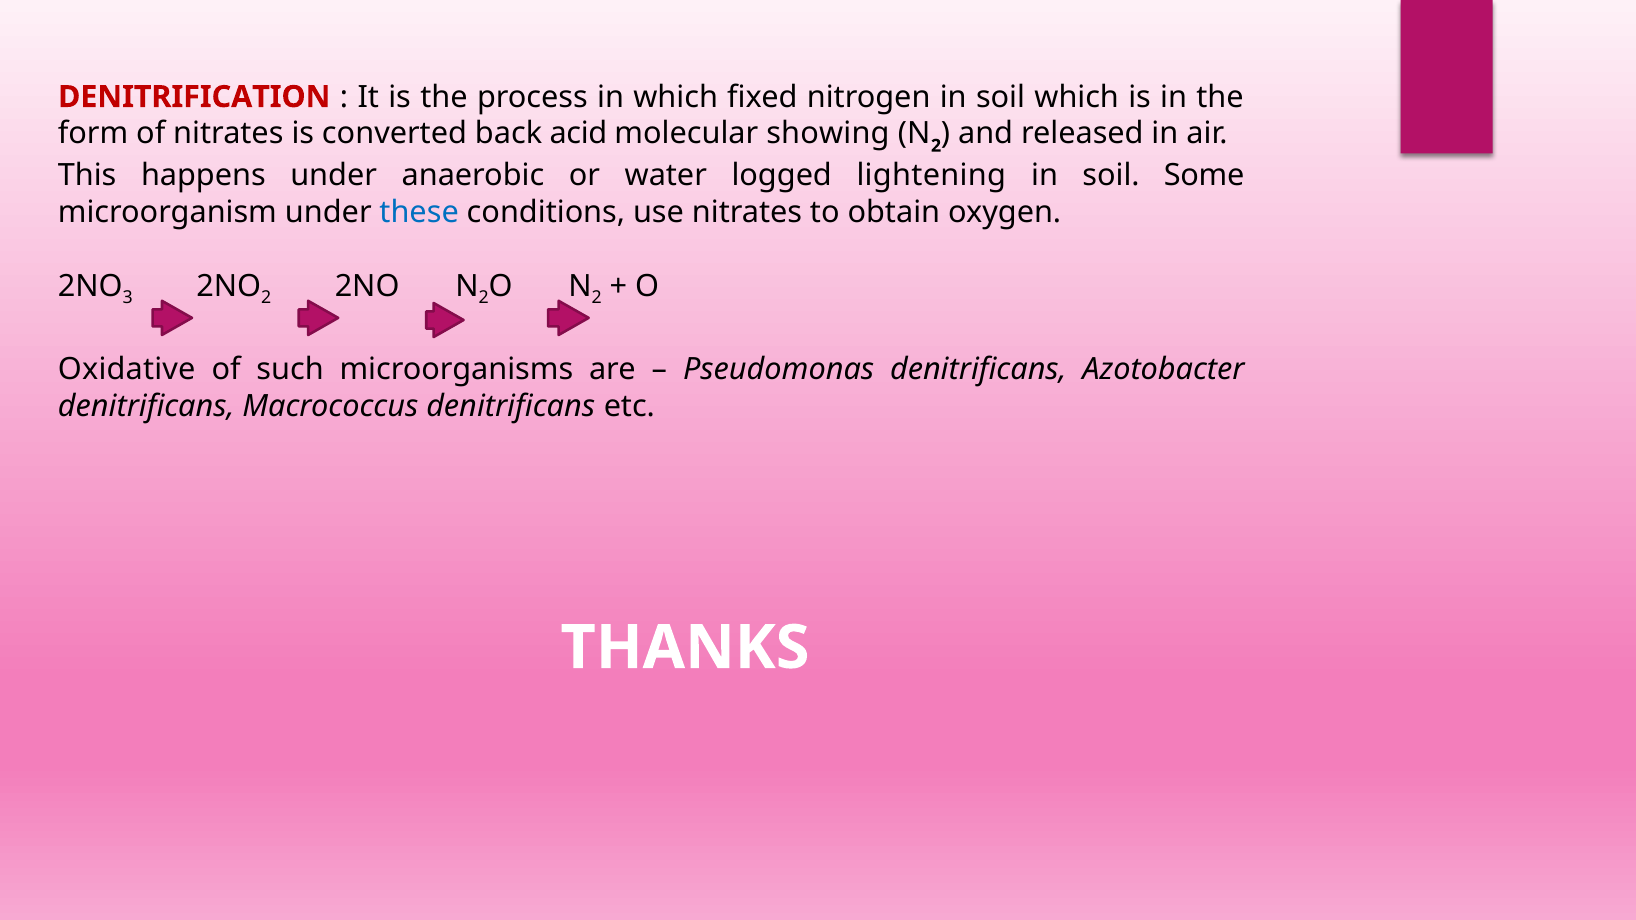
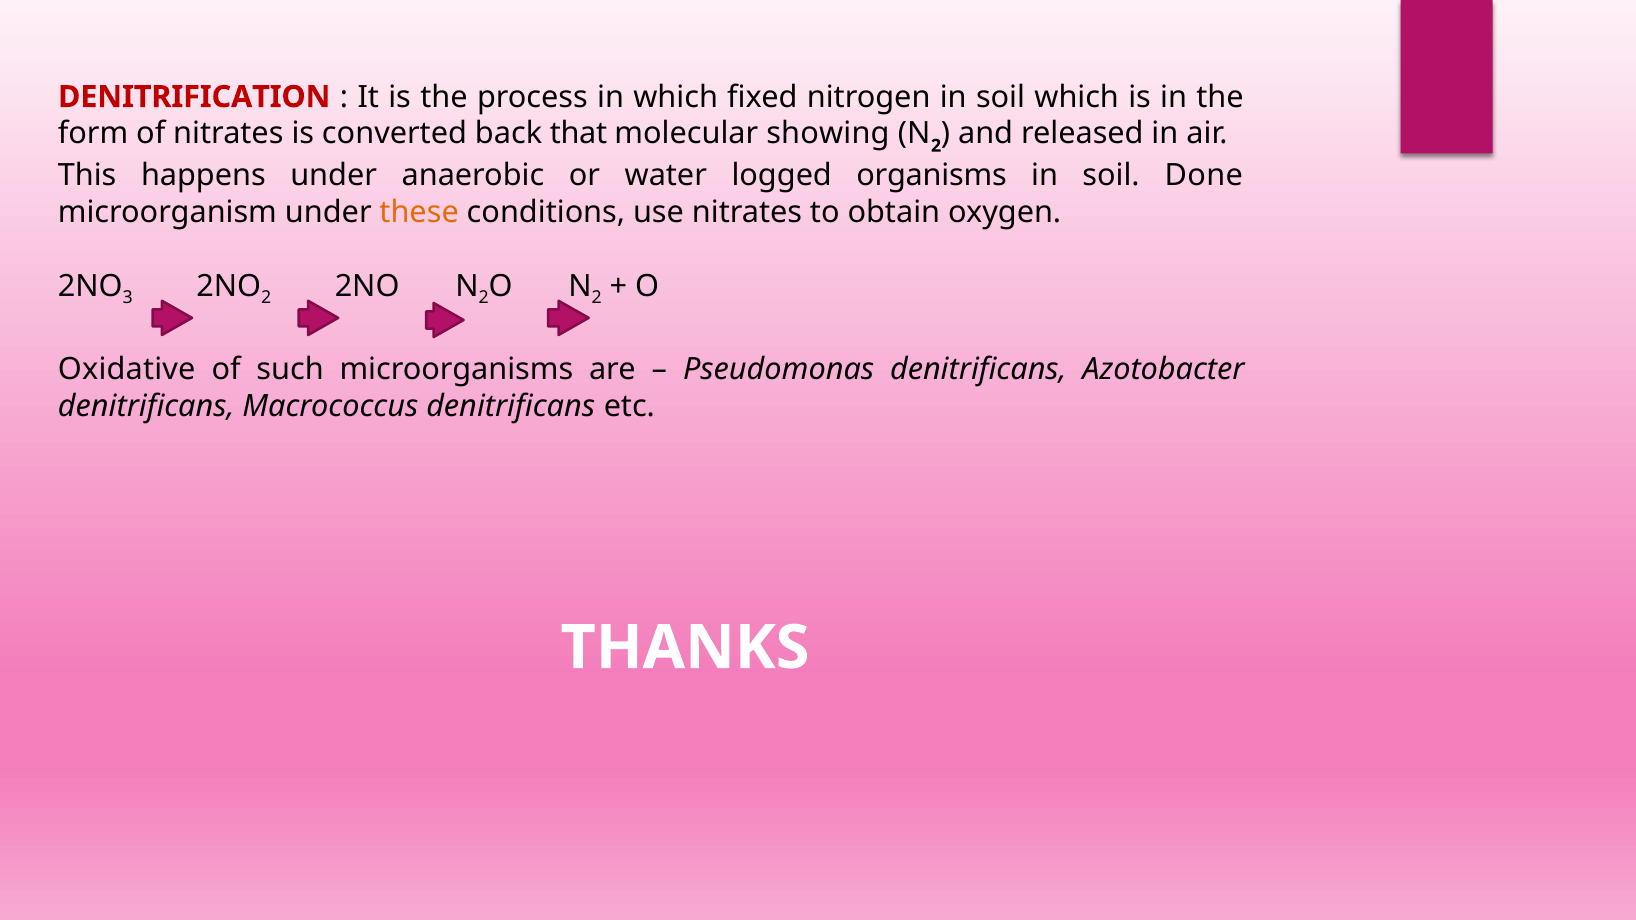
acid: acid -> that
lightening: lightening -> organisms
Some: Some -> Done
these colour: blue -> orange
